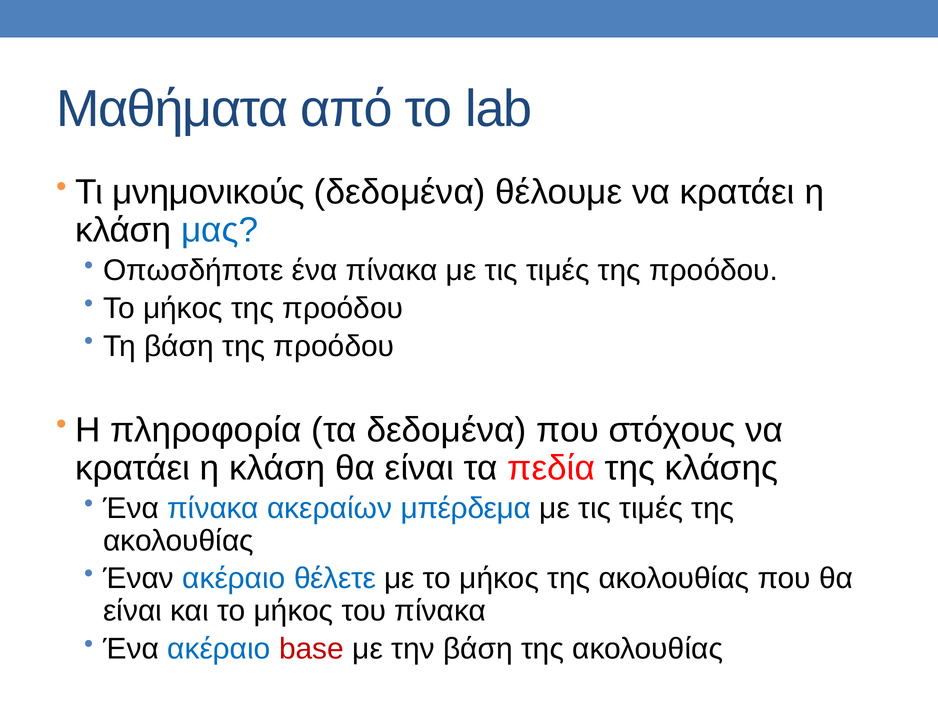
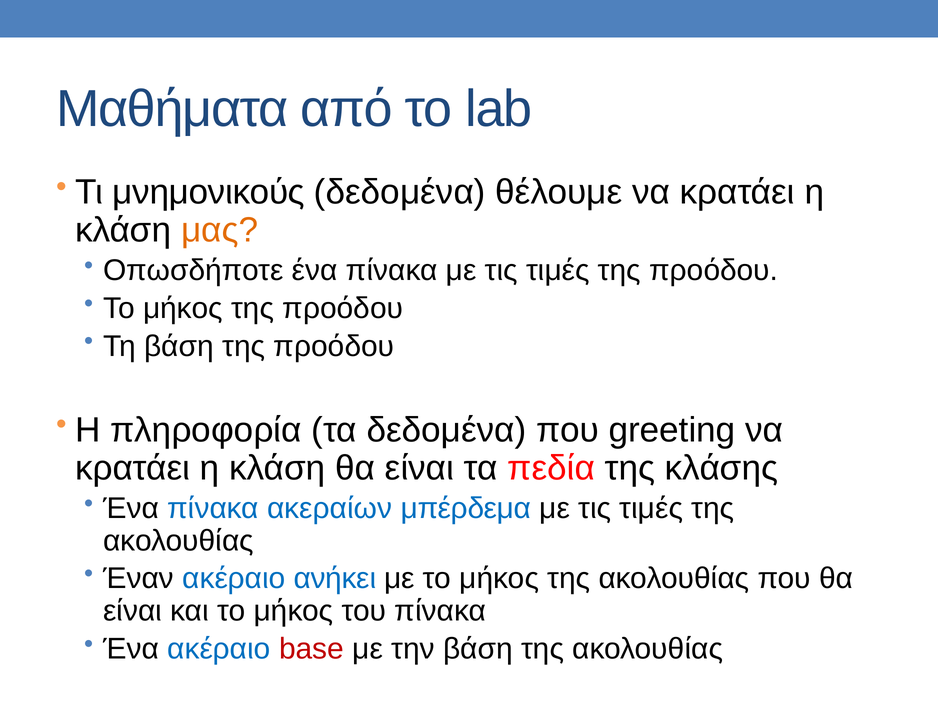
μας colour: blue -> orange
στόχους: στόχους -> greeting
θέλετε: θέλετε -> ανήκει
